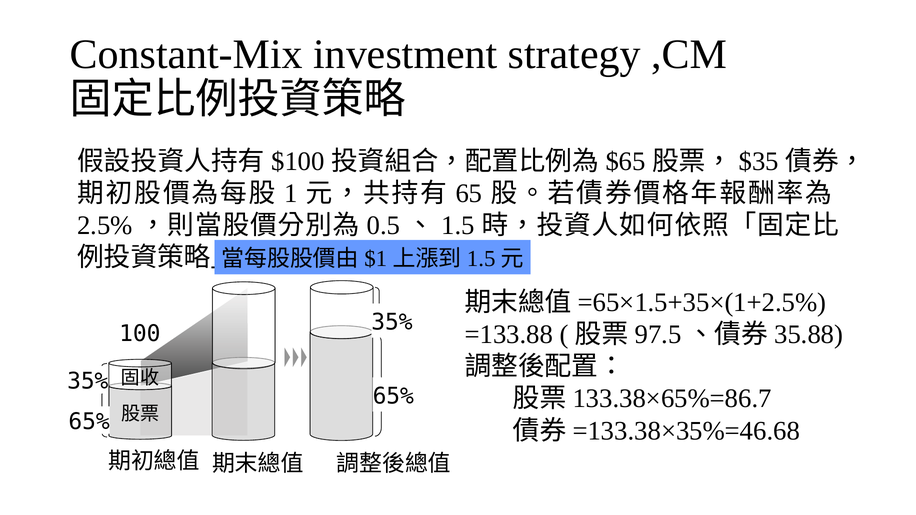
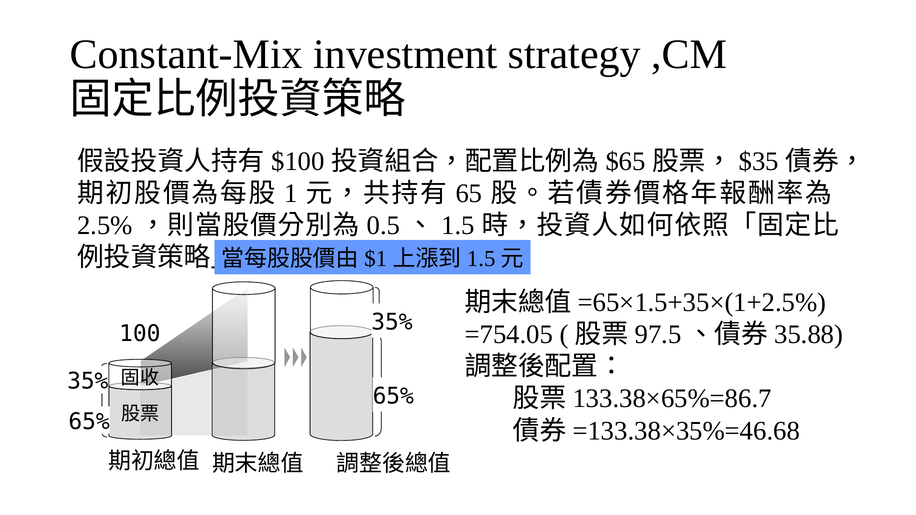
=133.88: =133.88 -> =754.05
